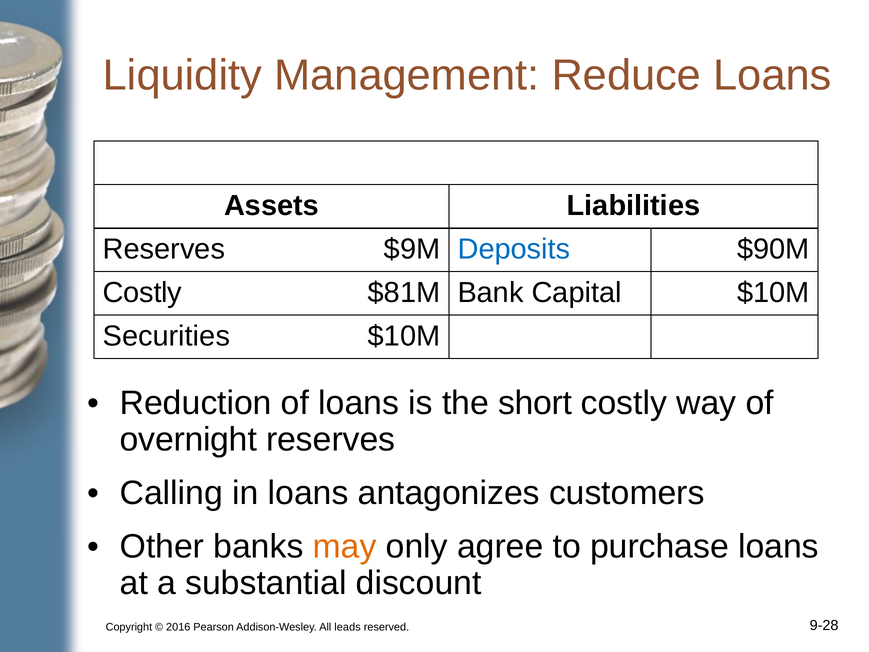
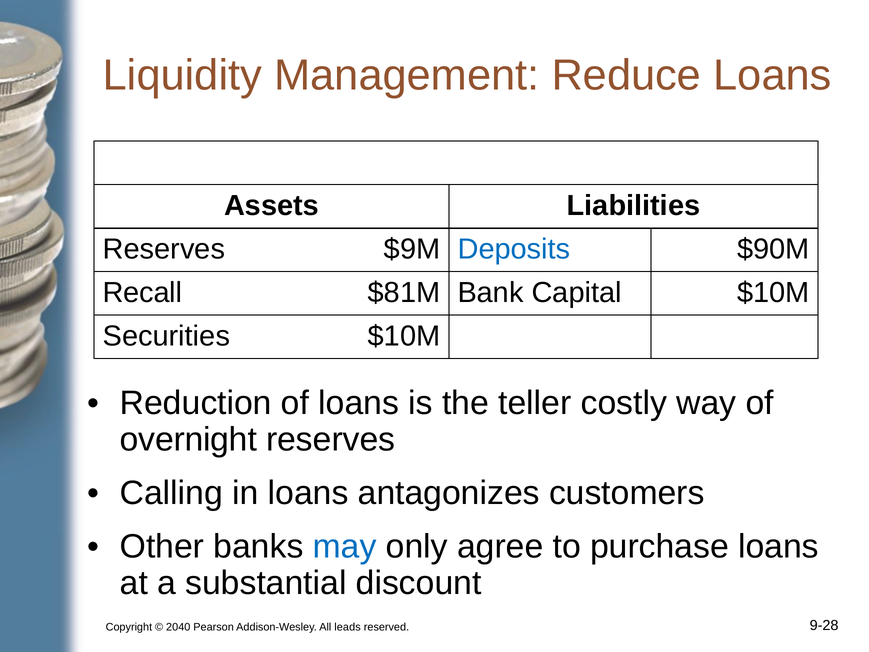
Costly at (142, 292): Costly -> Recall
short: short -> teller
may colour: orange -> blue
2016: 2016 -> 2040
